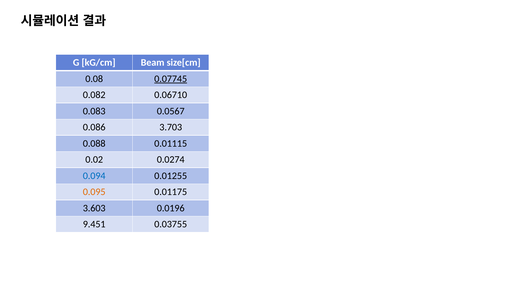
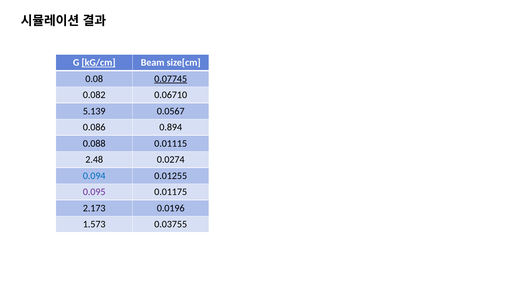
kG/cm underline: none -> present
0.083: 0.083 -> 5.139
3.703: 3.703 -> 0.894
0.02: 0.02 -> 2.48
0.095 colour: orange -> purple
3.603: 3.603 -> 2.173
9.451: 9.451 -> 1.573
